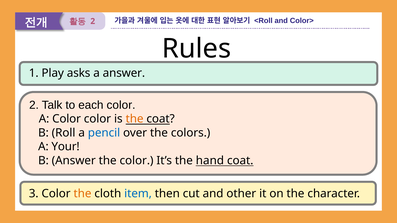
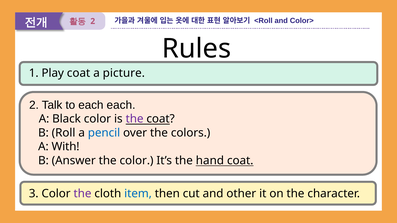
Play asks: asks -> coat
a answer: answer -> picture
each color: color -> each
A Color: Color -> Black
the at (135, 119) colour: orange -> purple
Your: Your -> With
the at (82, 194) colour: orange -> purple
